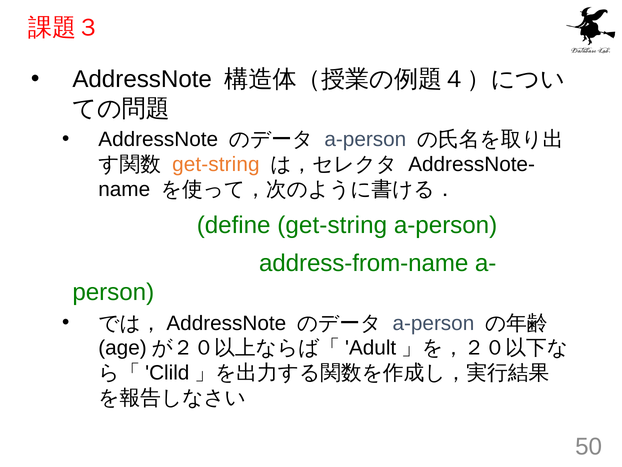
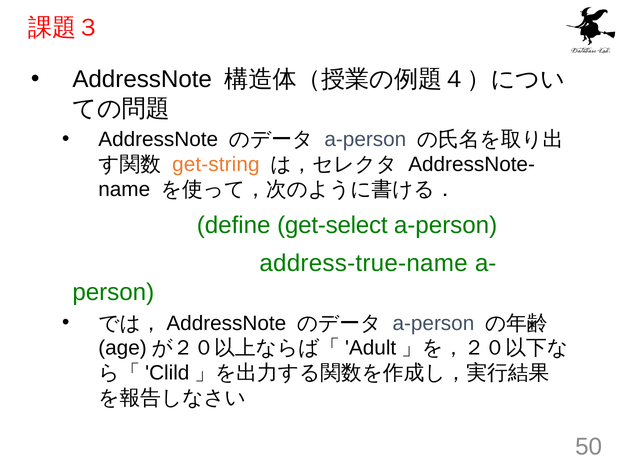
define get-string: get-string -> get-select
address-from-name: address-from-name -> address-true-name
